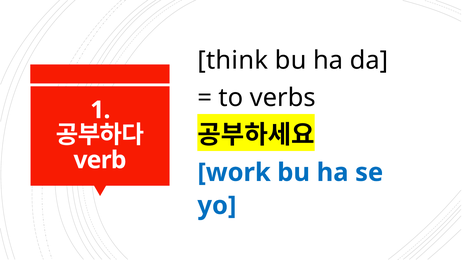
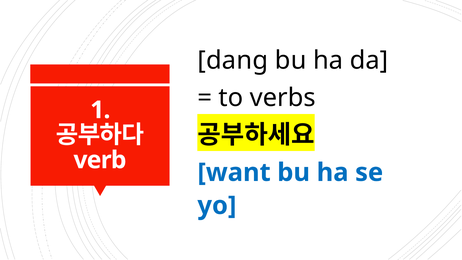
think: think -> dang
work: work -> want
